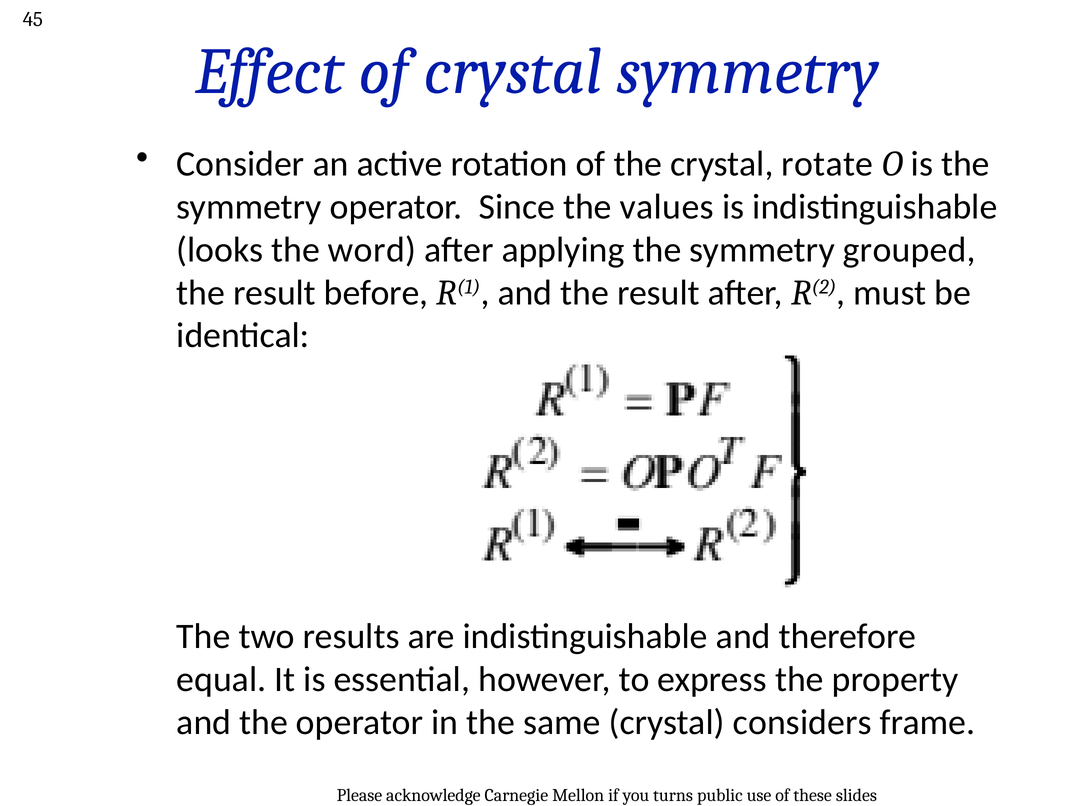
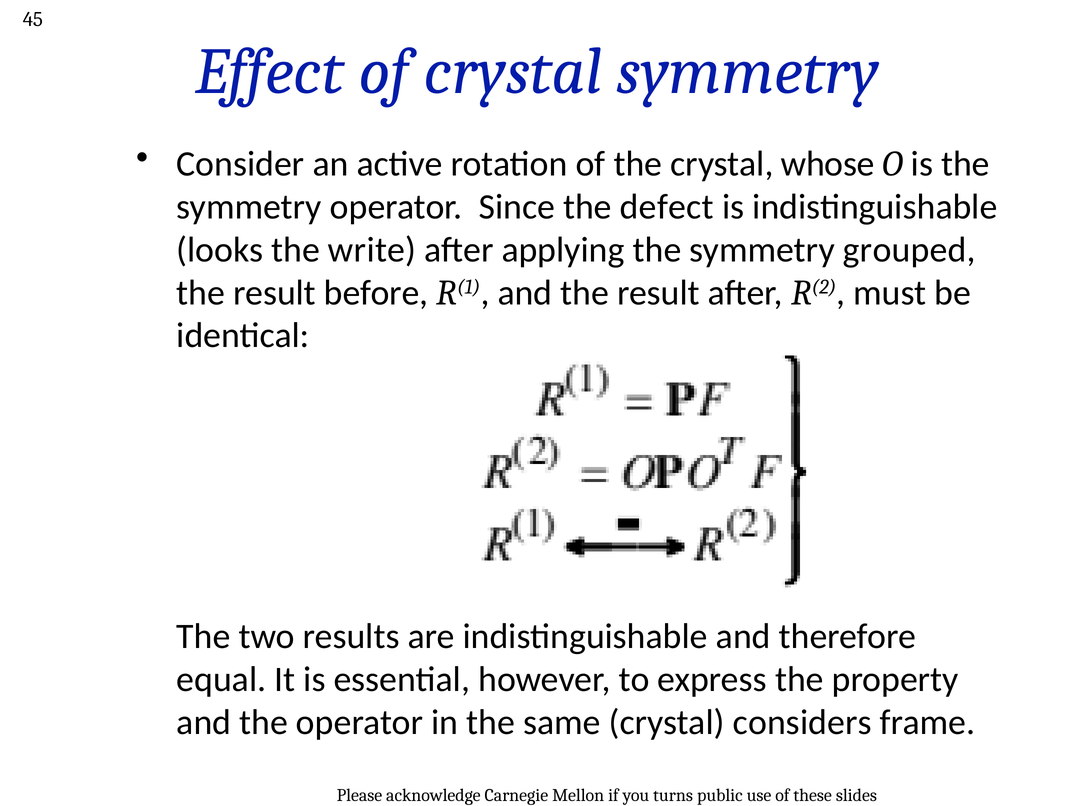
rotate: rotate -> whose
values: values -> defect
word: word -> write
